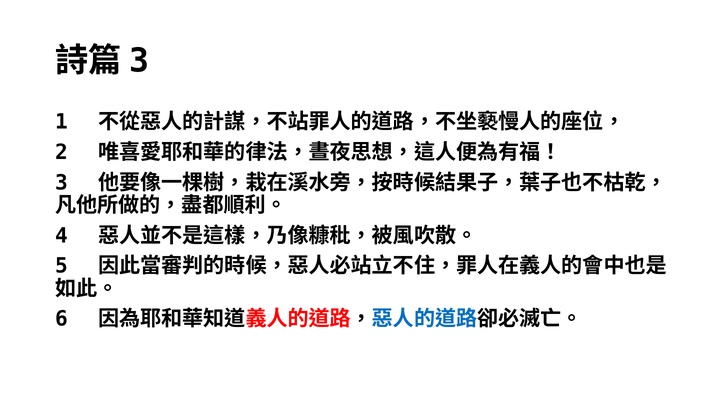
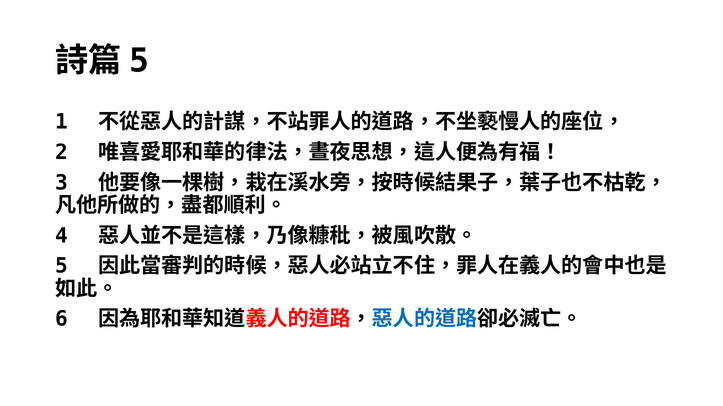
3 at (139, 61): 3 -> 5
